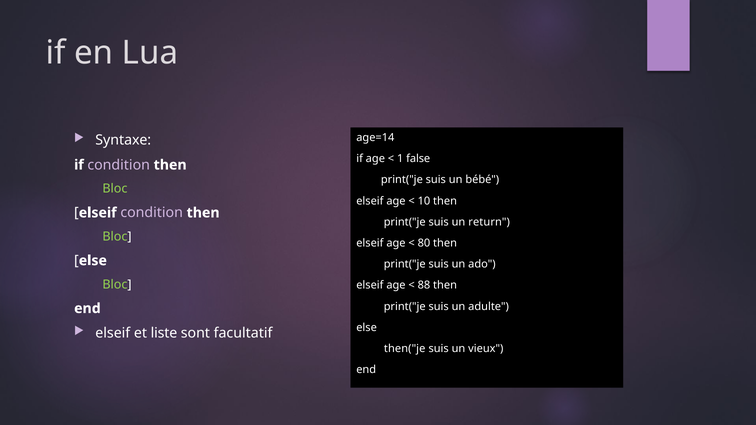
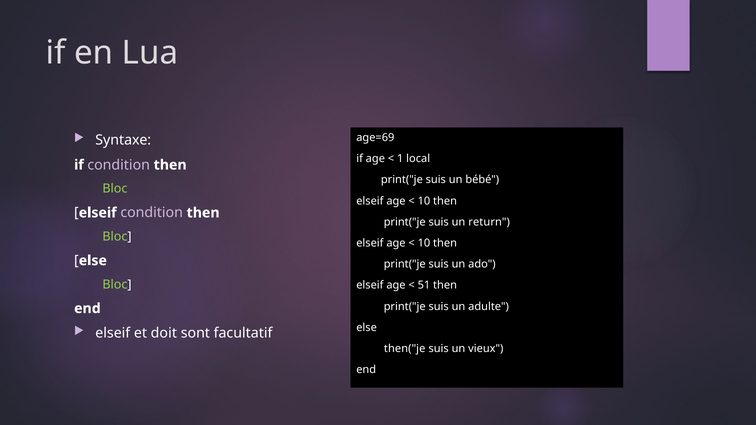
age=14: age=14 -> age=69
false: false -> local
80 at (424, 243): 80 -> 10
88: 88 -> 51
liste: liste -> doit
